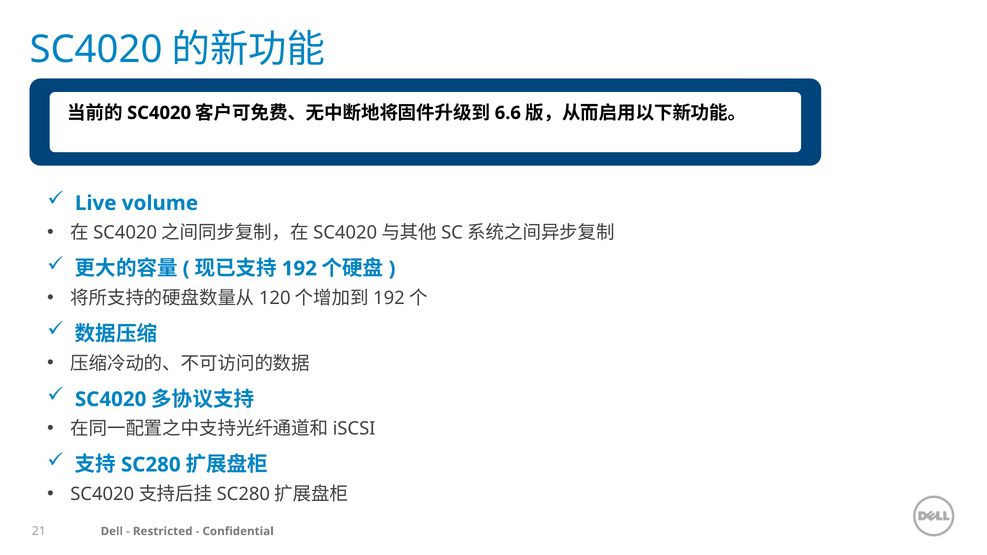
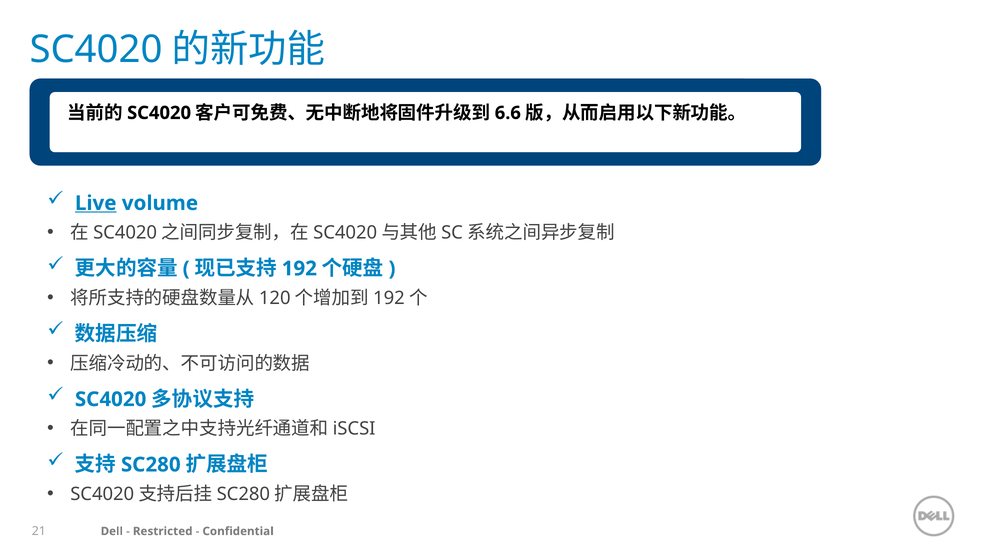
Live underline: none -> present
